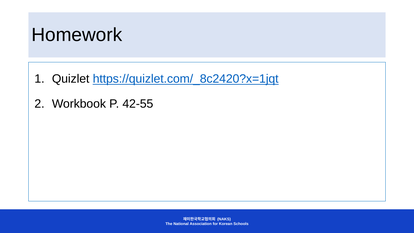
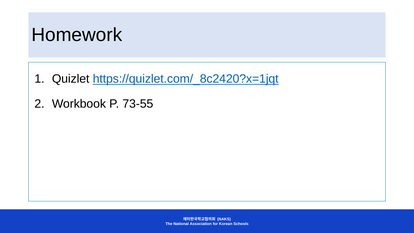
42-55: 42-55 -> 73-55
